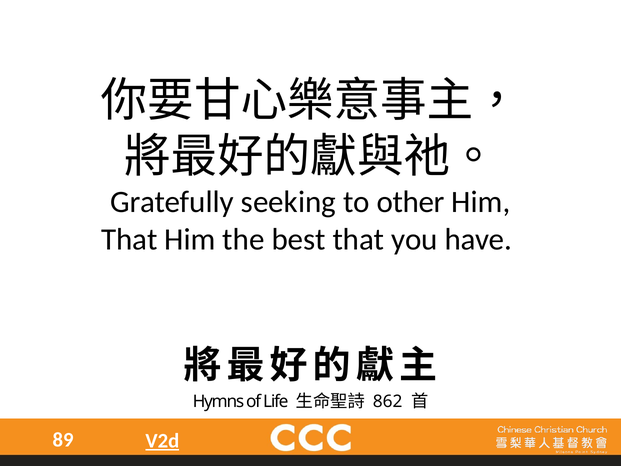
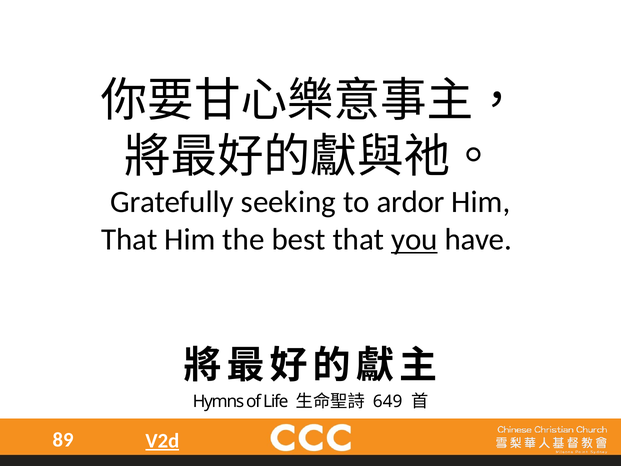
other: other -> ardor
you underline: none -> present
862: 862 -> 649
